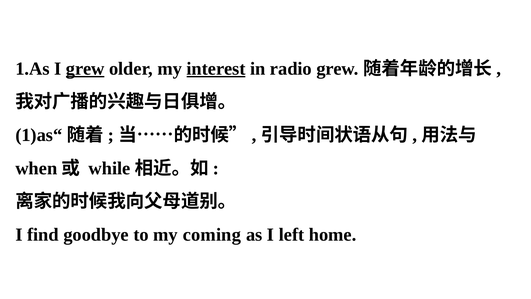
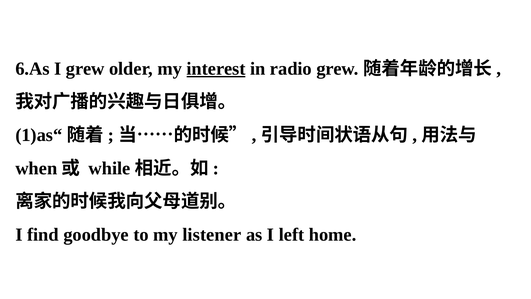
1.As: 1.As -> 6.As
grew underline: present -> none
coming: coming -> listener
